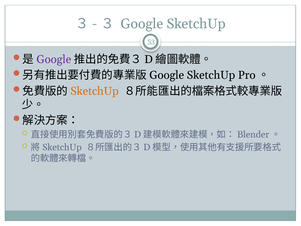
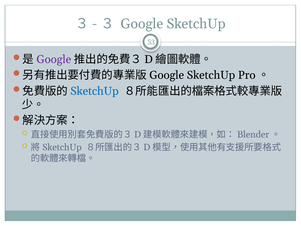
SketchUp at (95, 91) colour: orange -> blue
